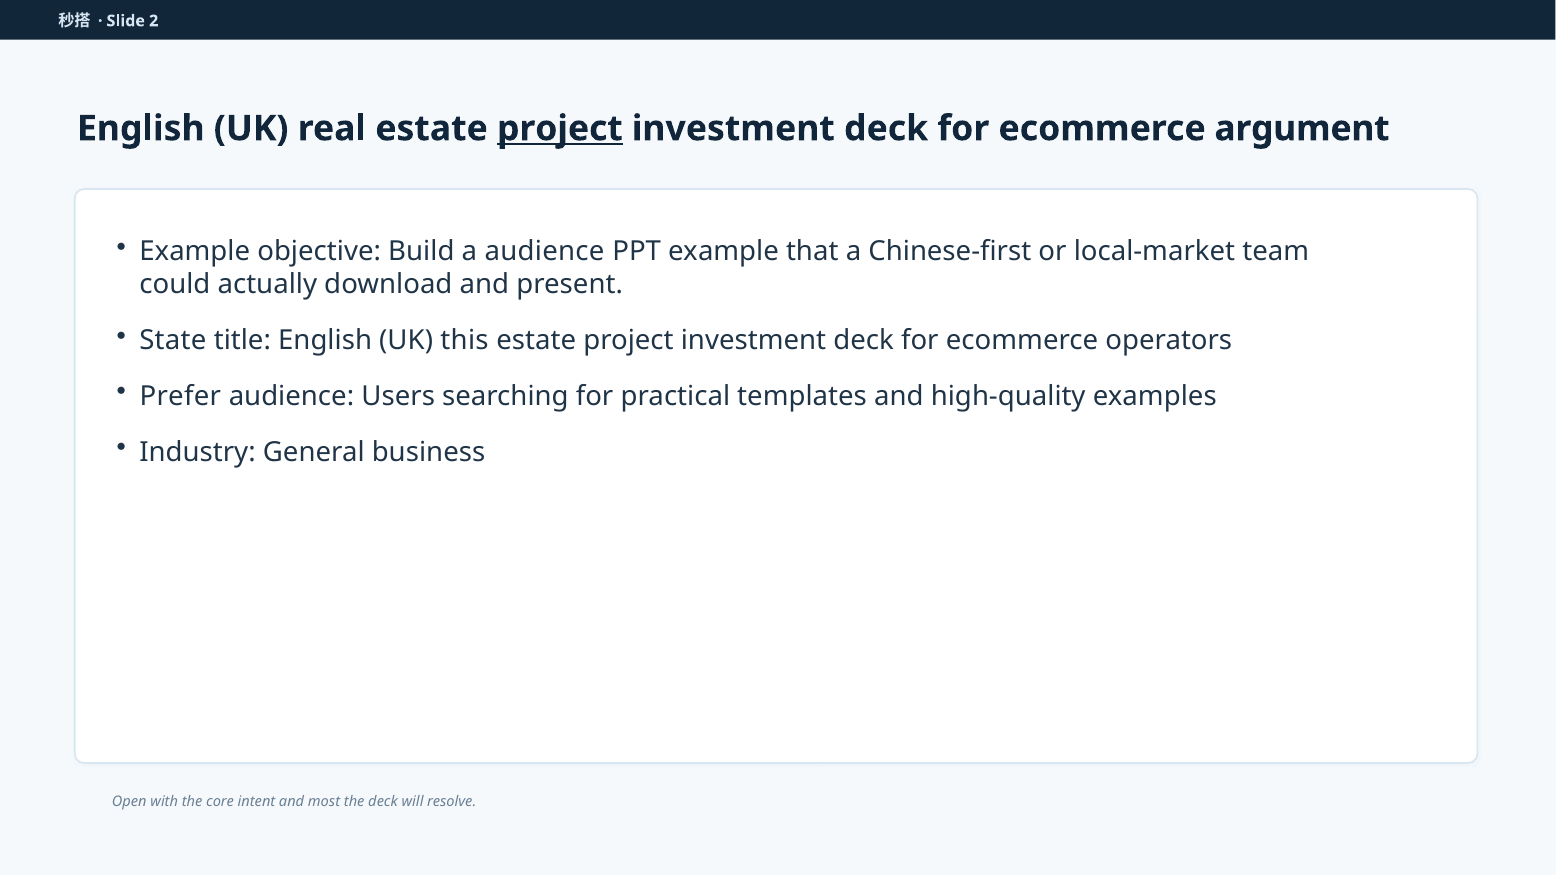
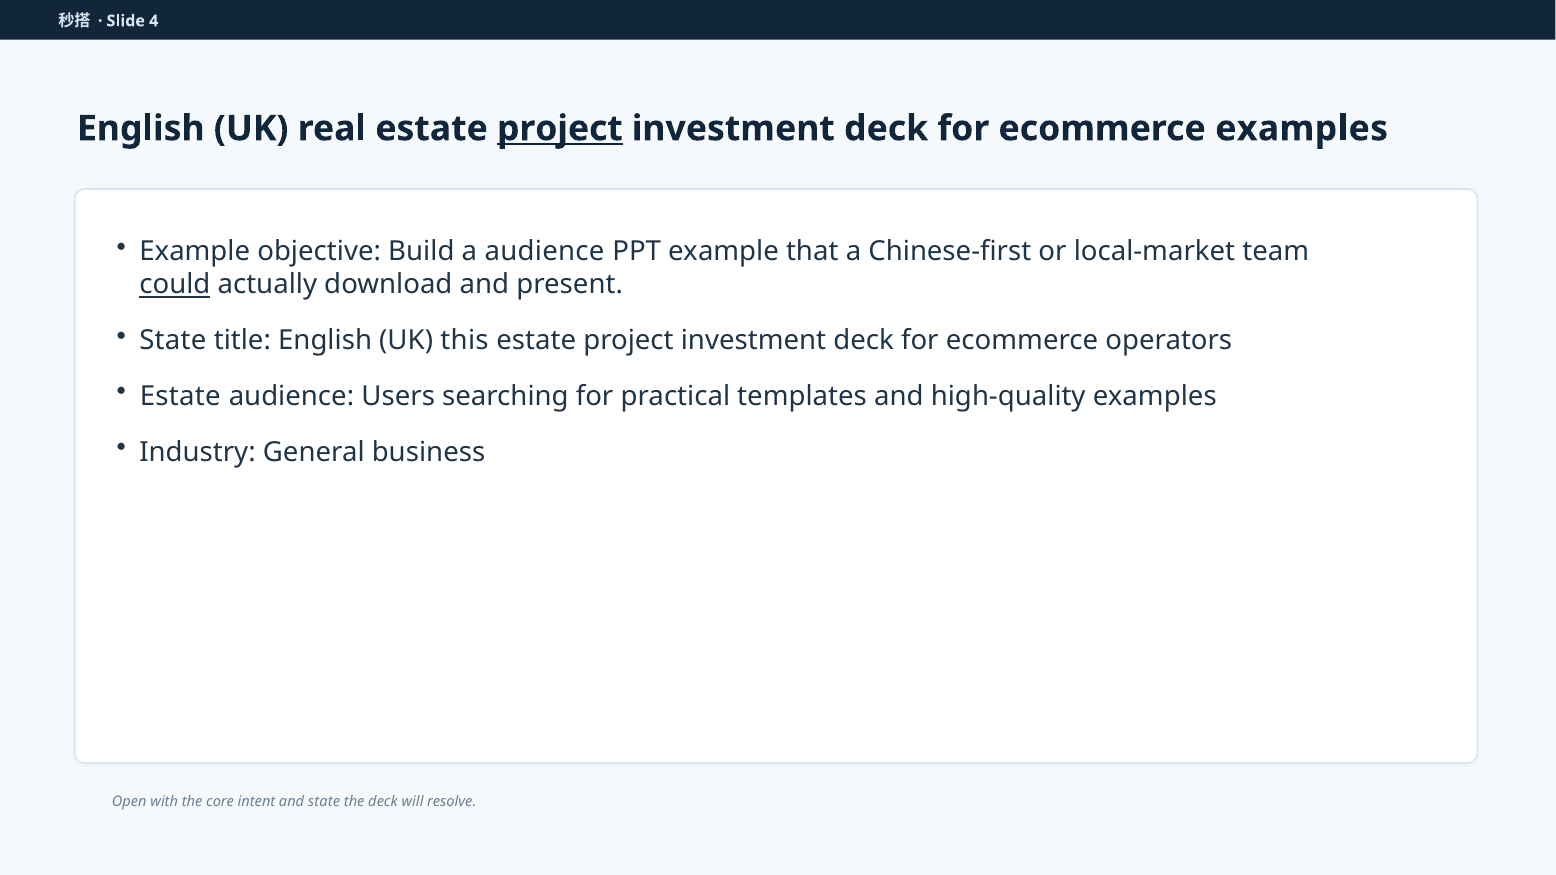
2: 2 -> 4
ecommerce argument: argument -> examples
could underline: none -> present
Prefer at (180, 396): Prefer -> Estate
and most: most -> state
